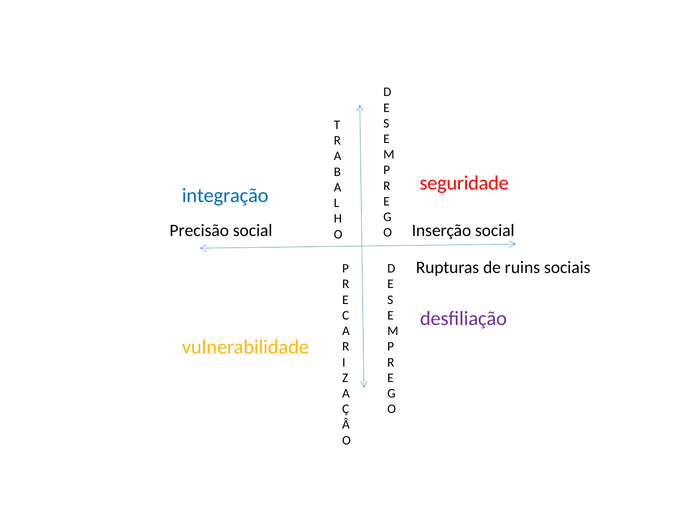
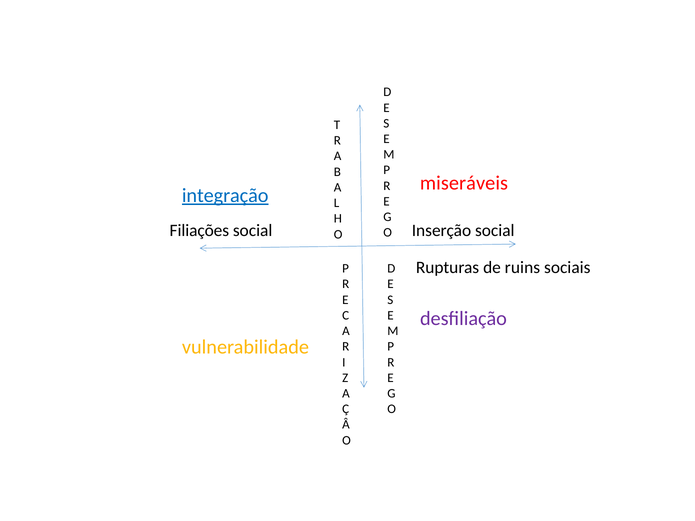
seguridade: seguridade -> miseráveis
integração underline: none -> present
Precisão: Precisão -> Filiações
